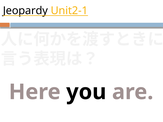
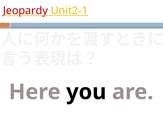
Jeopardy colour: black -> red
